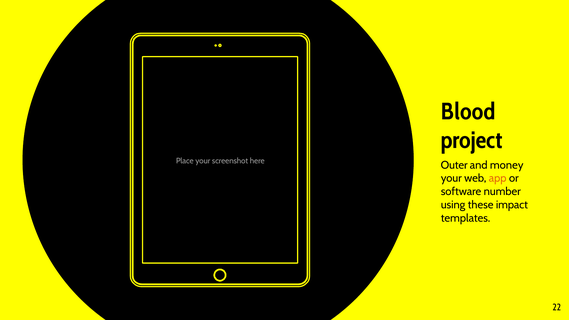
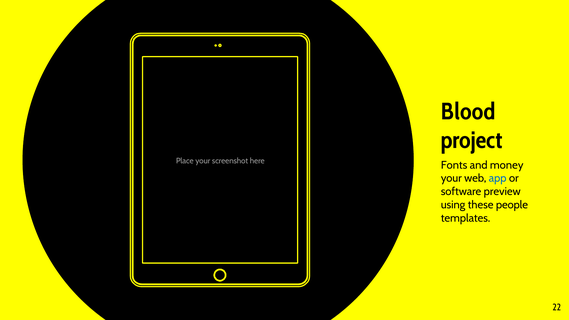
Outer: Outer -> Fonts
app colour: orange -> blue
number: number -> preview
impact: impact -> people
